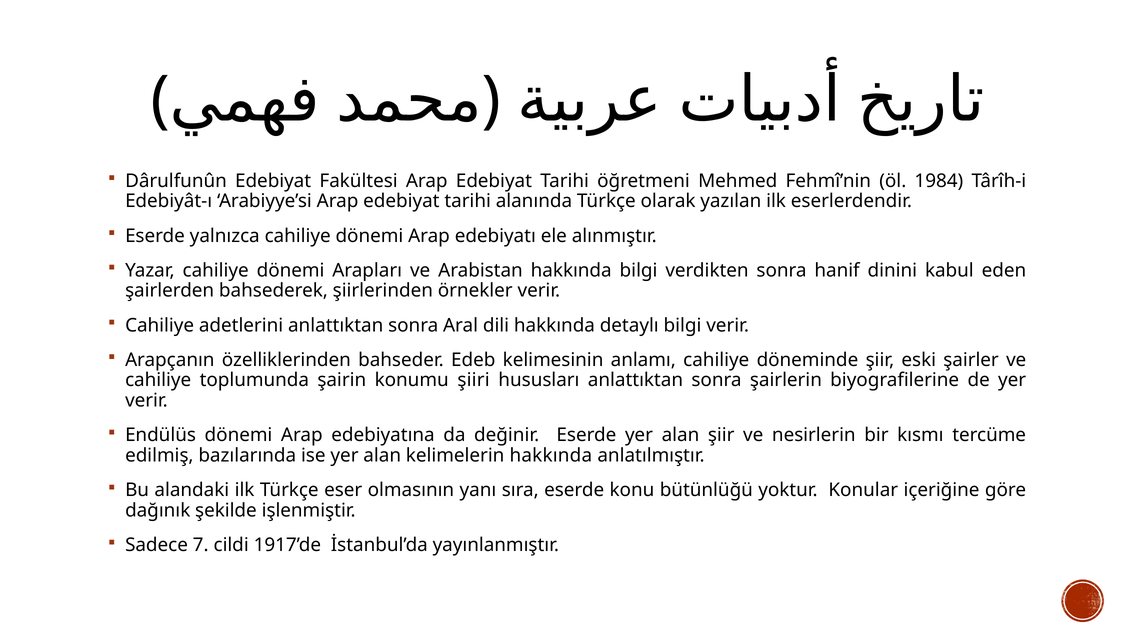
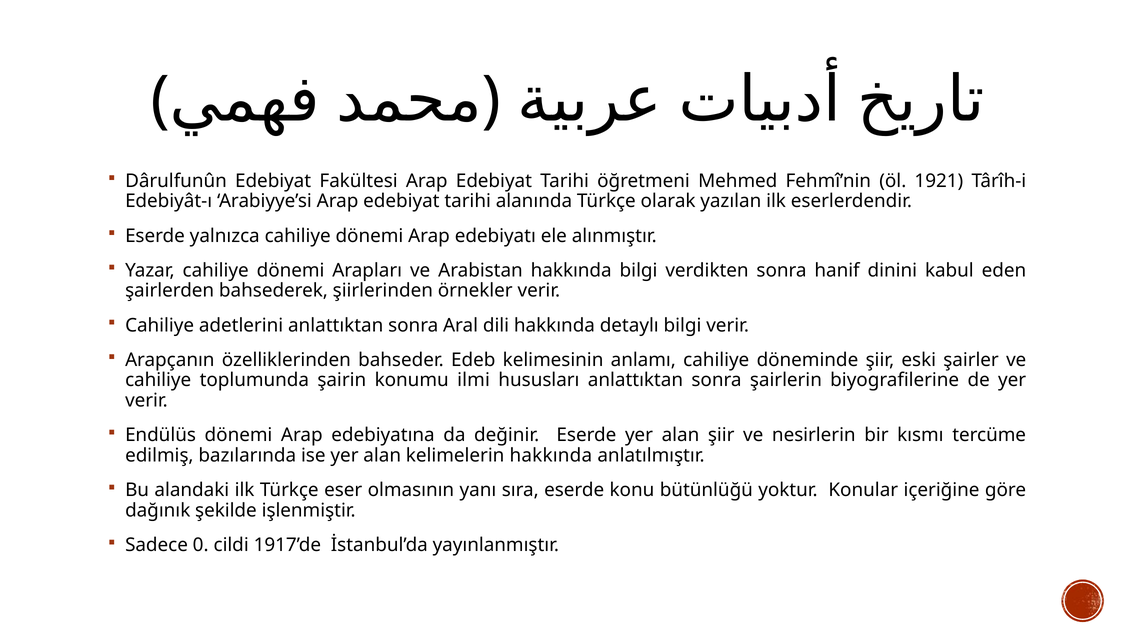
1984: 1984 -> 1921
şiiri: şiiri -> ilmi
7: 7 -> 0
